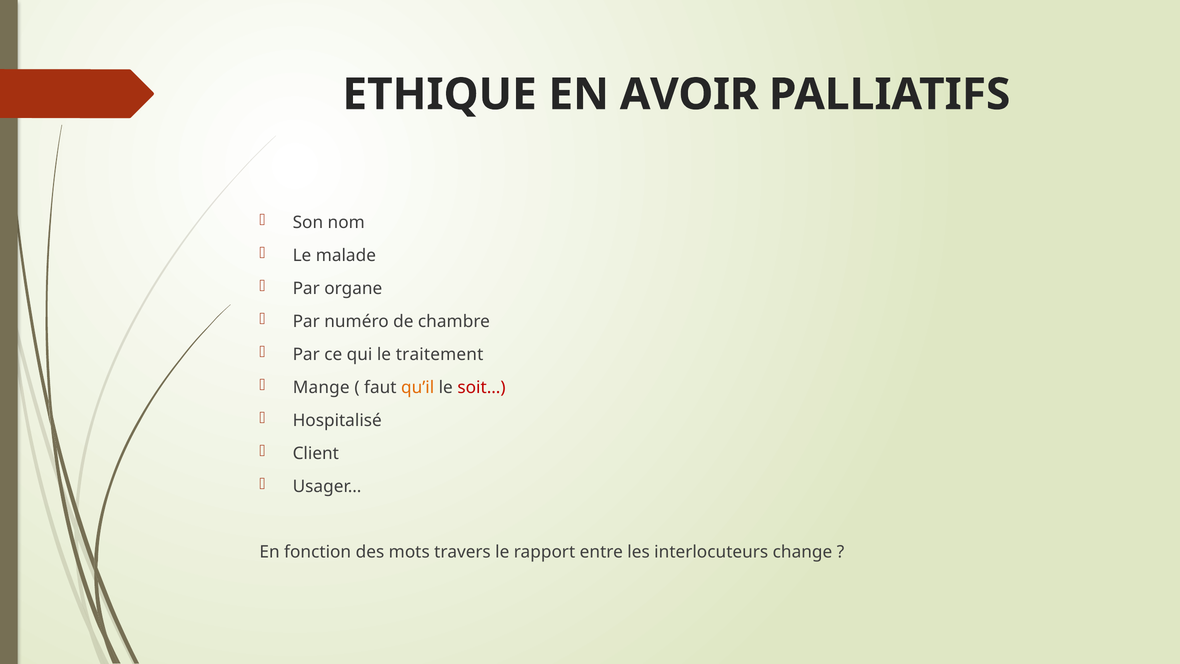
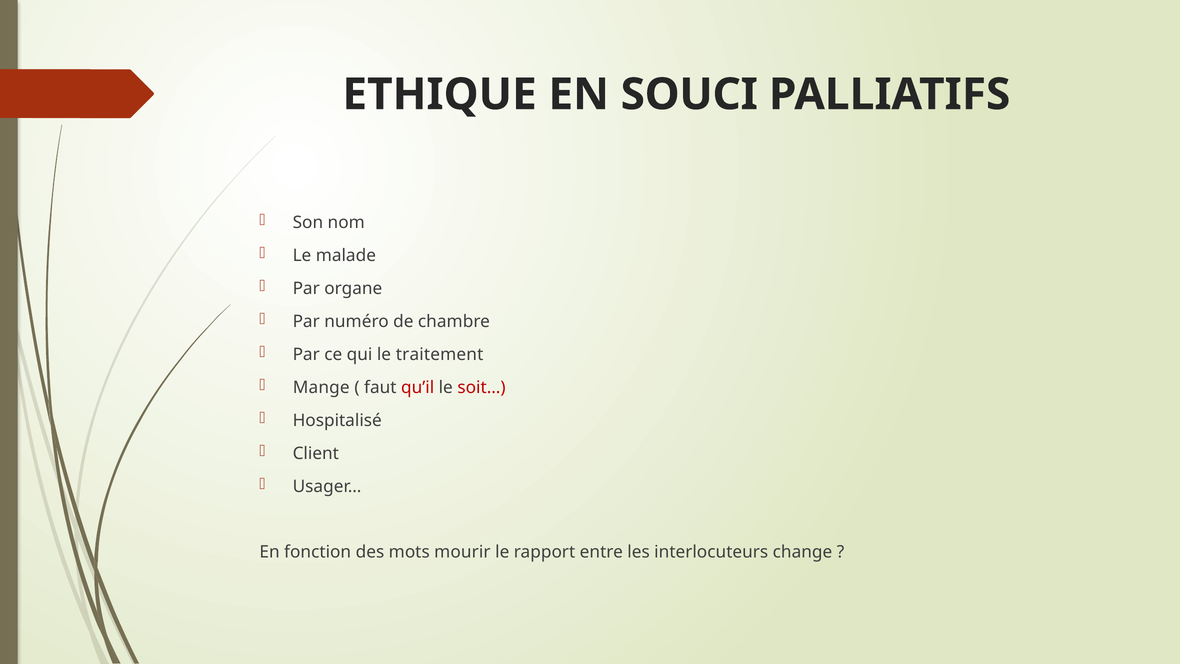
AVOIR: AVOIR -> SOUCI
qu’il colour: orange -> red
travers: travers -> mourir
